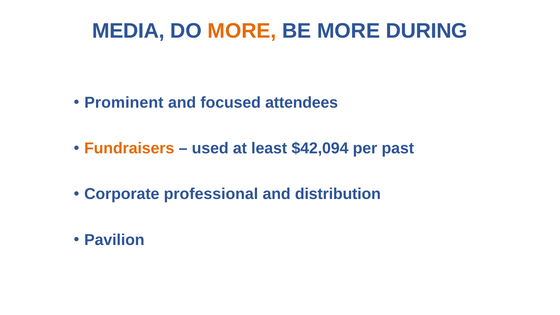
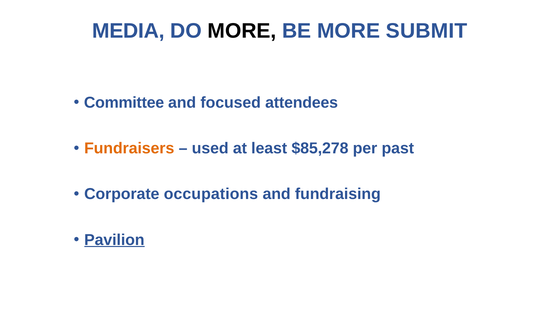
MORE at (242, 31) colour: orange -> black
DURING: DURING -> SUBMIT
Prominent: Prominent -> Committee
$42,094: $42,094 -> $85,278
professional: professional -> occupations
distribution: distribution -> fundraising
Pavilion underline: none -> present
